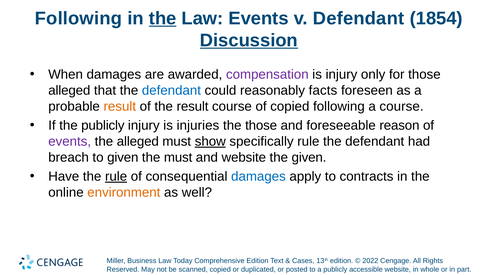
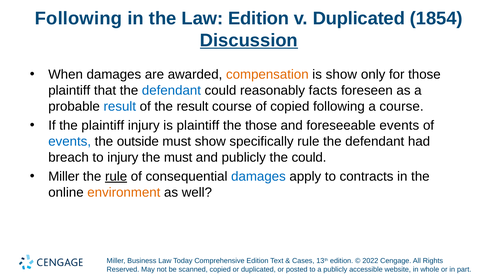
the at (163, 18) underline: present -> none
Law Events: Events -> Edition
v Defendant: Defendant -> Duplicated
compensation colour: purple -> orange
is injury: injury -> show
alleged at (69, 91): alleged -> plaintiff
result at (120, 107) colour: orange -> blue
the publicly: publicly -> plaintiff
is injuries: injuries -> plaintiff
foreseeable reason: reason -> events
events at (70, 142) colour: purple -> blue
the alleged: alleged -> outside
show at (210, 142) underline: present -> none
to given: given -> injury
and website: website -> publicly
the given: given -> could
Have at (64, 177): Have -> Miller
